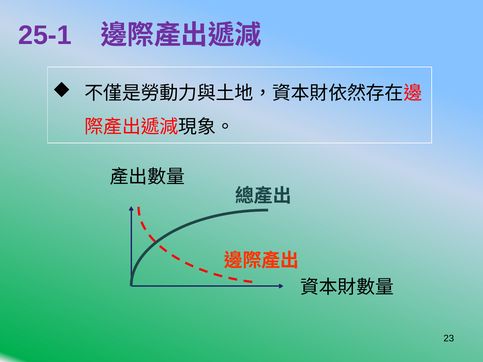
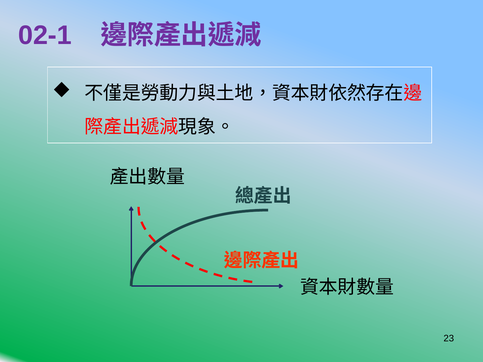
25-1: 25-1 -> 02-1
